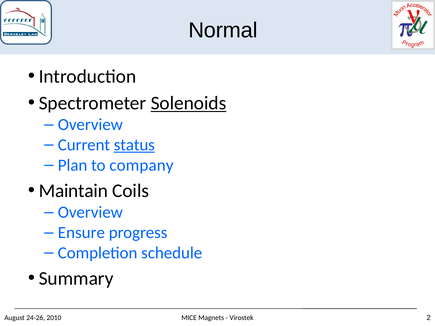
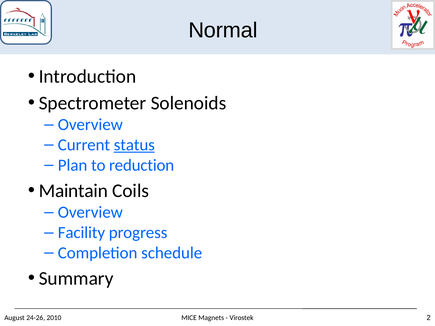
Solenoids underline: present -> none
company: company -> reduction
Ensure: Ensure -> Facility
